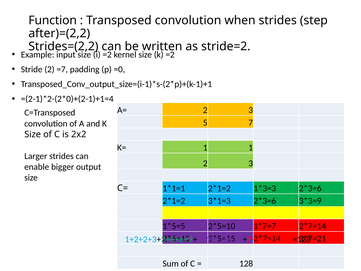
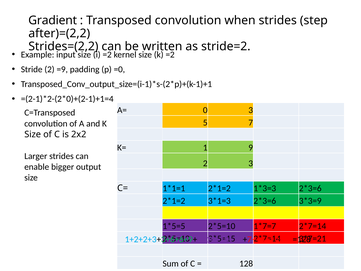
Function: Function -> Gradient
=7: =7 -> =9
A= 2: 2 -> 0
1 1: 1 -> 9
